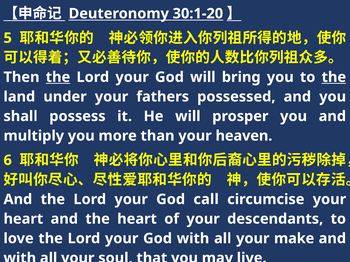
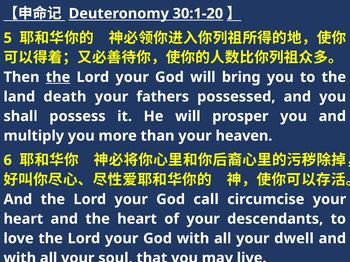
the at (334, 77) underline: present -> none
under: under -> death
make: make -> dwell
